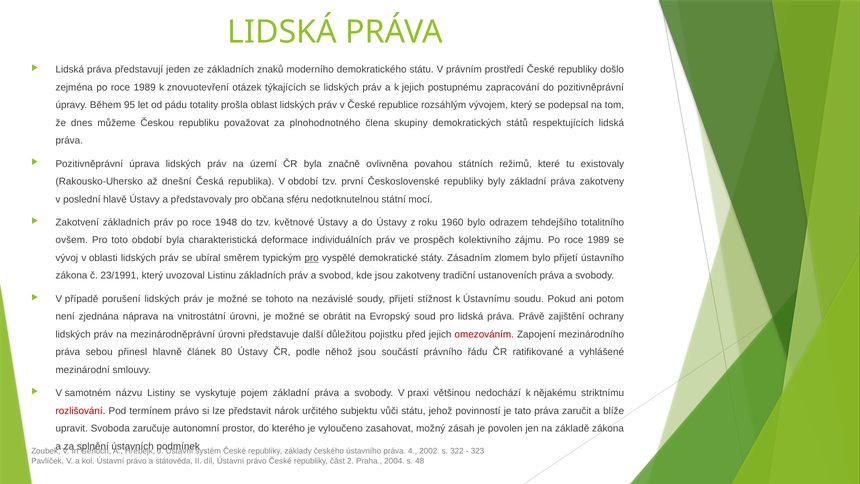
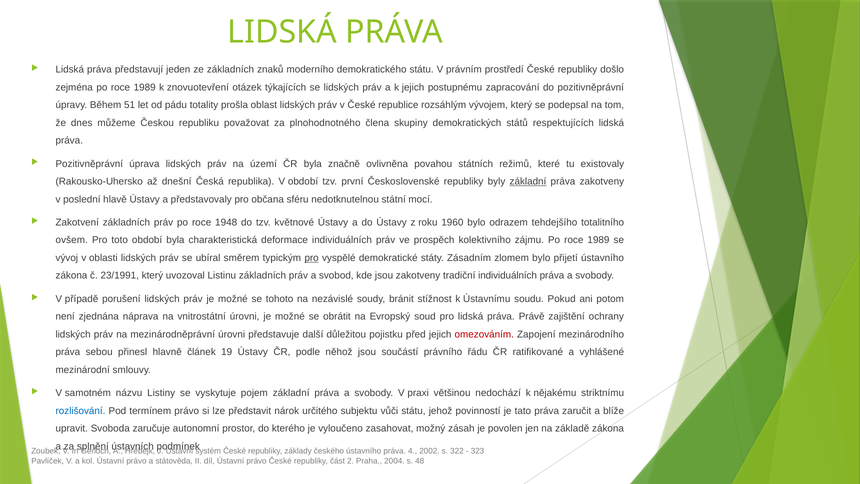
95: 95 -> 51
základní at (528, 181) underline: none -> present
tradiční ustanoveních: ustanoveních -> individuálních
soudy přijetí: přijetí -> bránit
80: 80 -> 19
rozlišování colour: red -> blue
